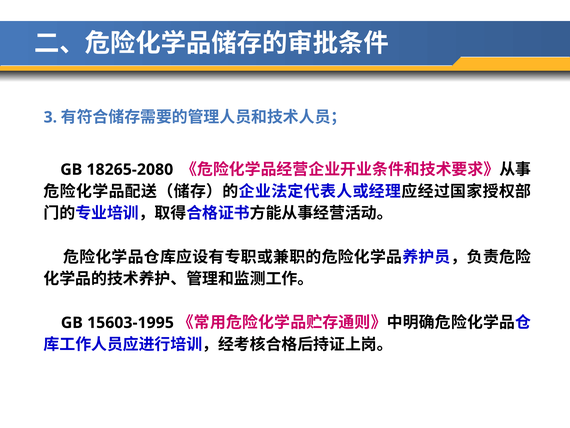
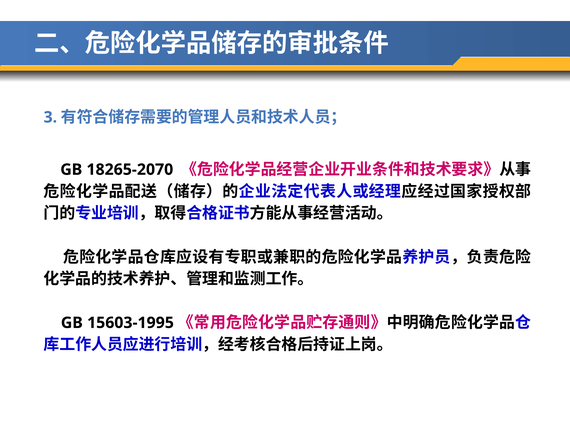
18265-2080: 18265-2080 -> 18265-2070
